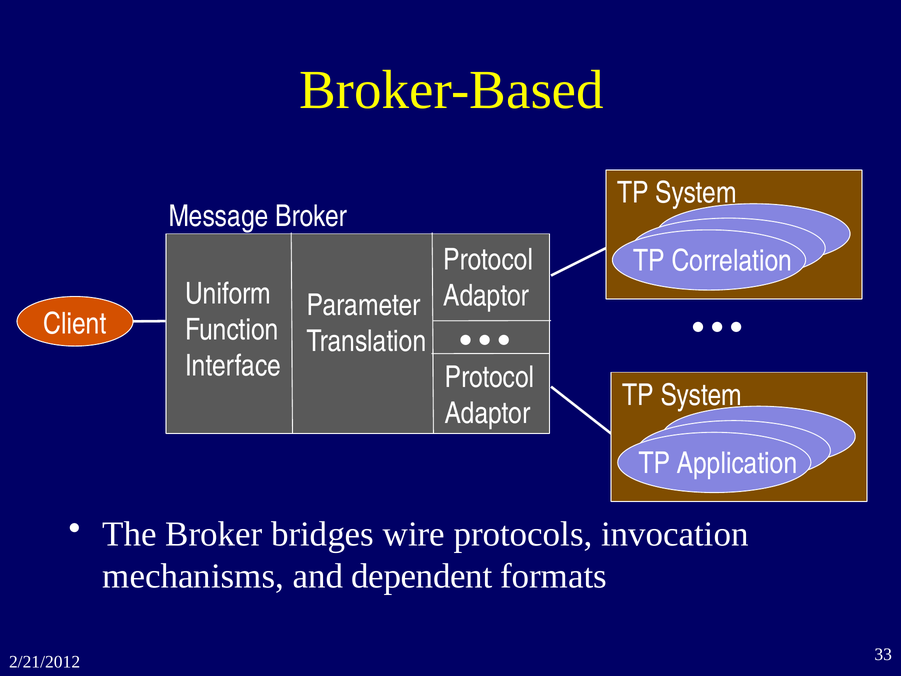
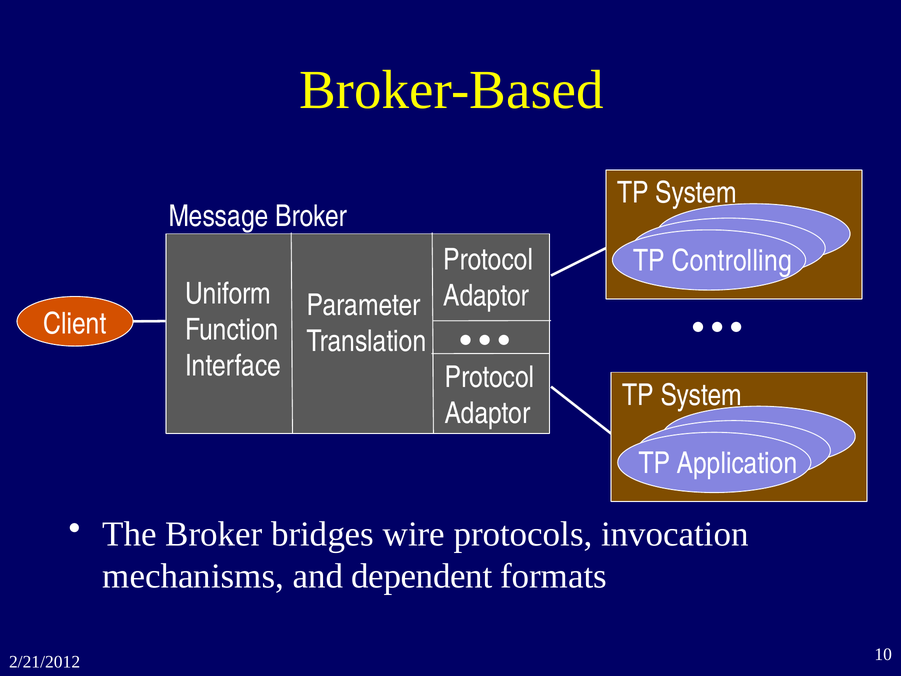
Correlation: Correlation -> Controlling
33: 33 -> 10
